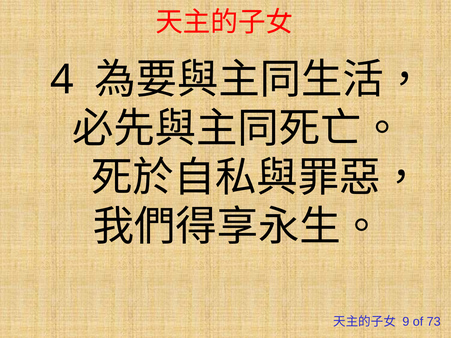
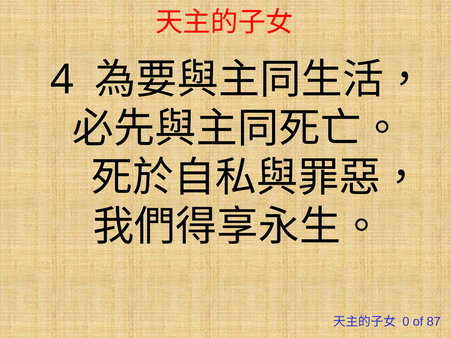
9: 9 -> 0
73: 73 -> 87
